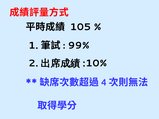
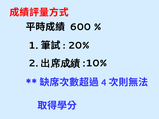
105: 105 -> 600
99%: 99% -> 20%
